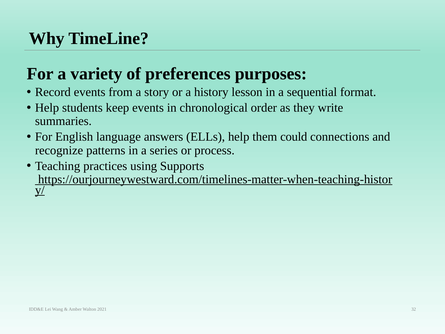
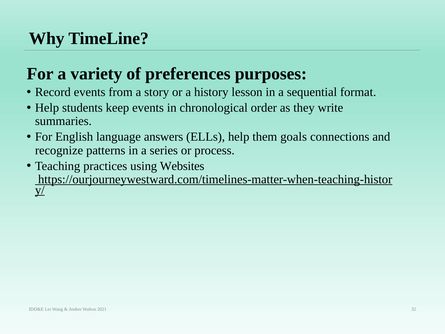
could: could -> goals
Supports: Supports -> Websites
